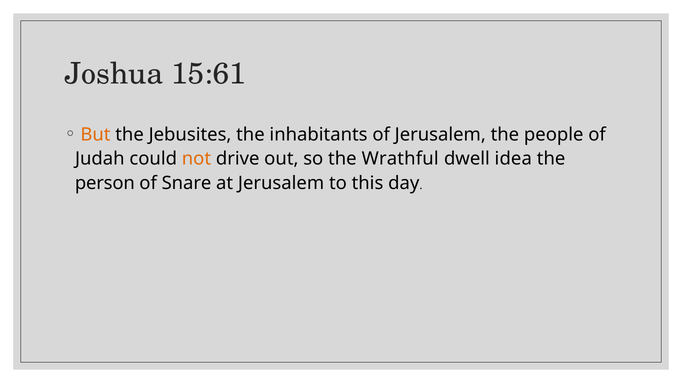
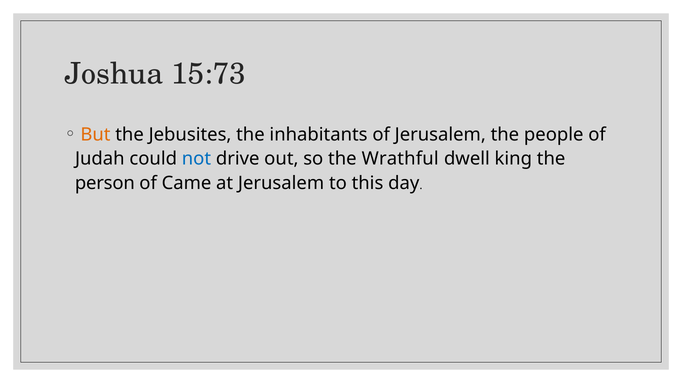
15:61: 15:61 -> 15:73
not colour: orange -> blue
idea: idea -> king
Snare: Snare -> Came
